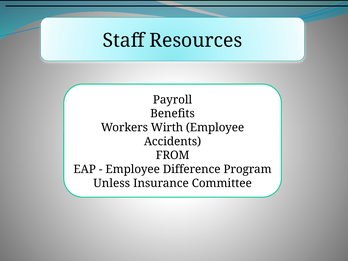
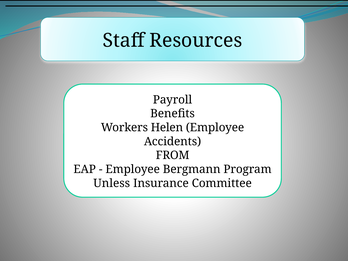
Wirth: Wirth -> Helen
Difference: Difference -> Bergmann
